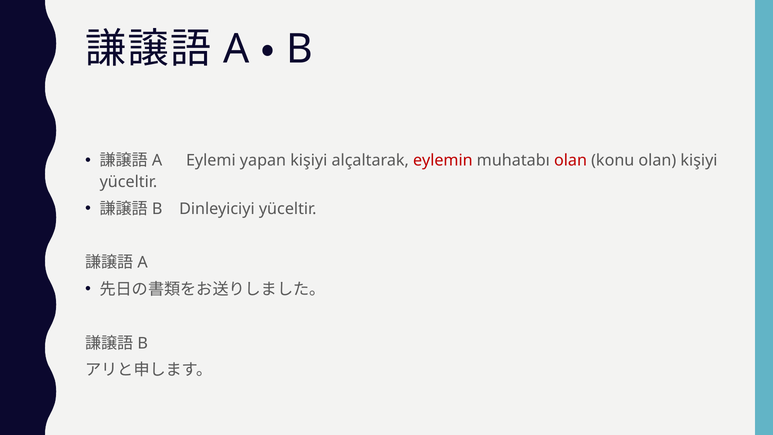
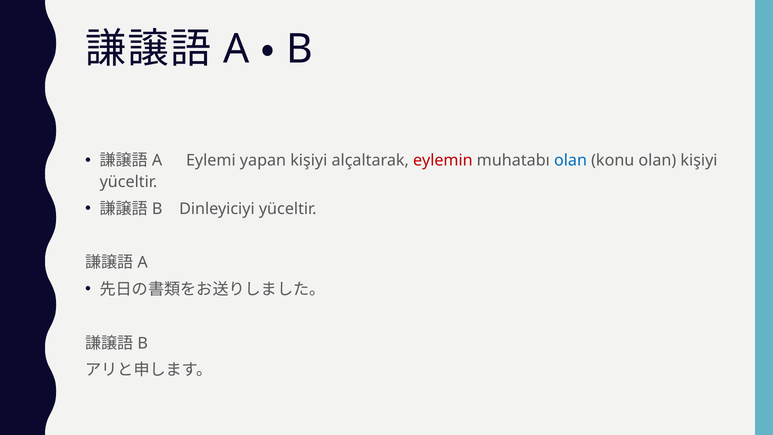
olan at (570, 161) colour: red -> blue
